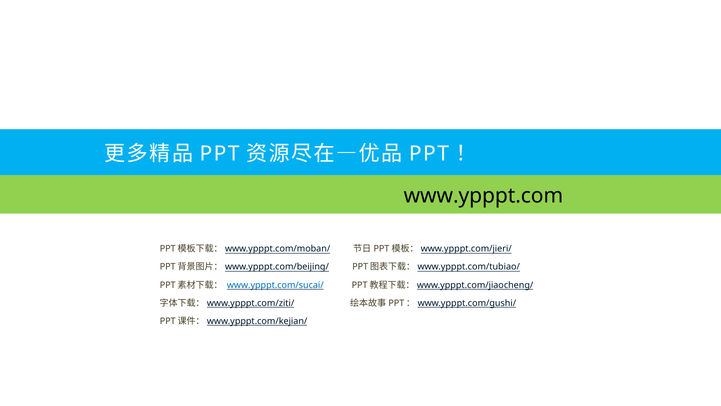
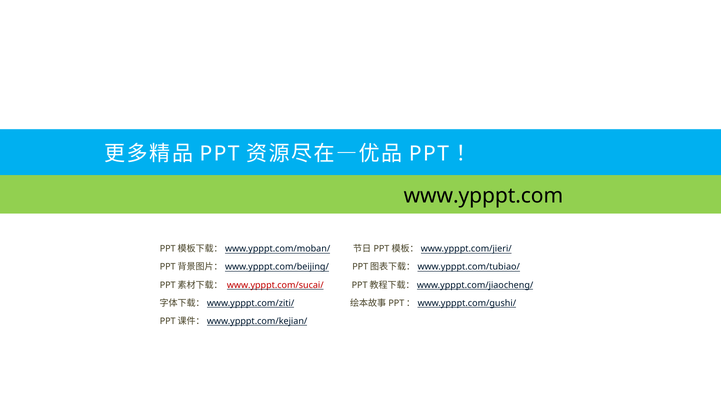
www.ypppt.com/sucai/ colour: blue -> red
